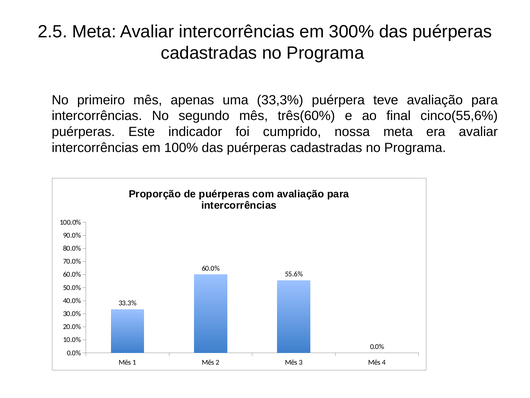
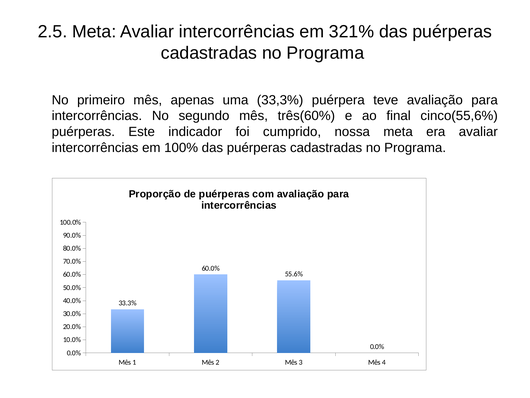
300%: 300% -> 321%
